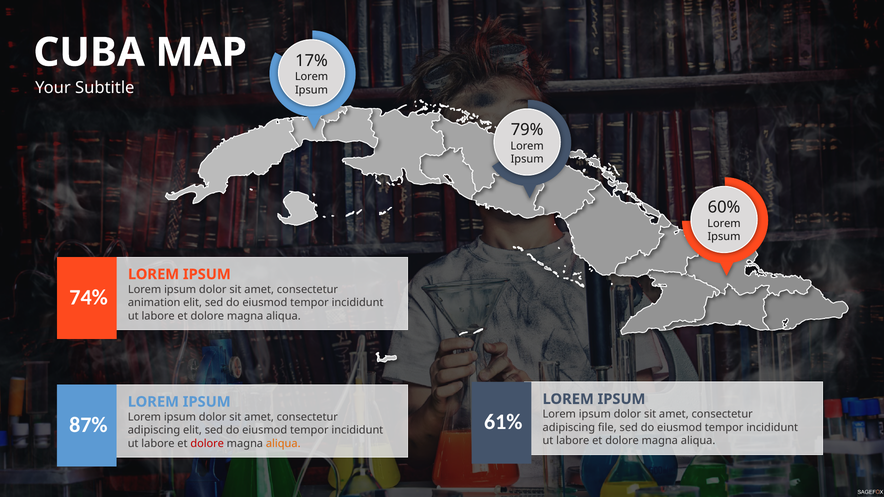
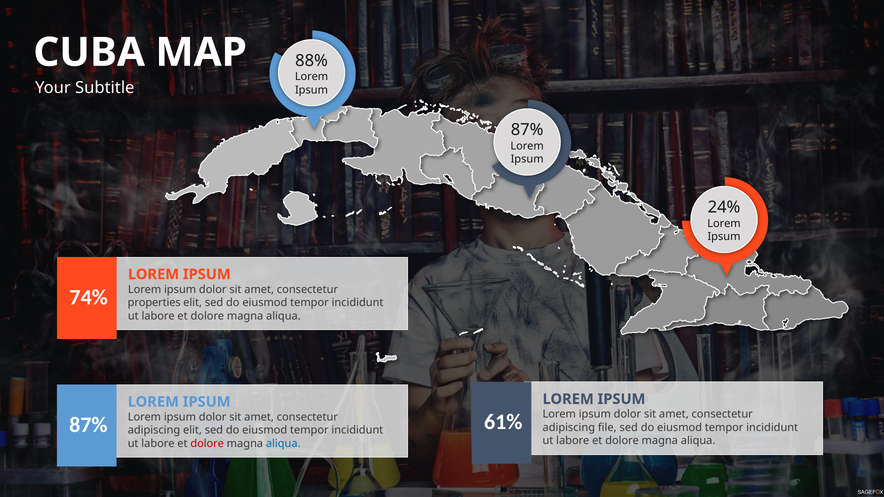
17%: 17% -> 88%
79% at (527, 130): 79% -> 87%
60%: 60% -> 24%
animation: animation -> properties
aliqua at (283, 444) colour: orange -> blue
